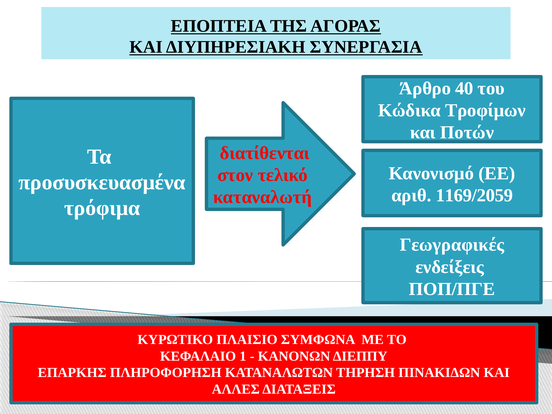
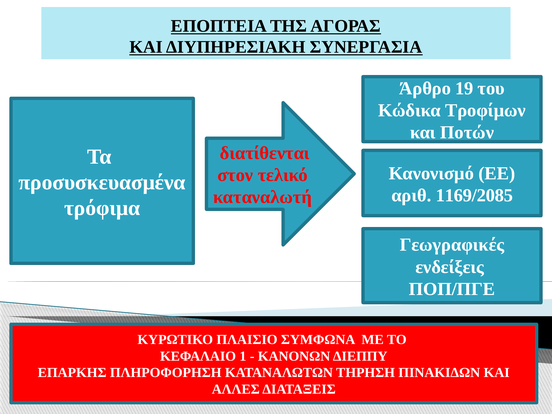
40: 40 -> 19
1169/2059: 1169/2059 -> 1169/2085
